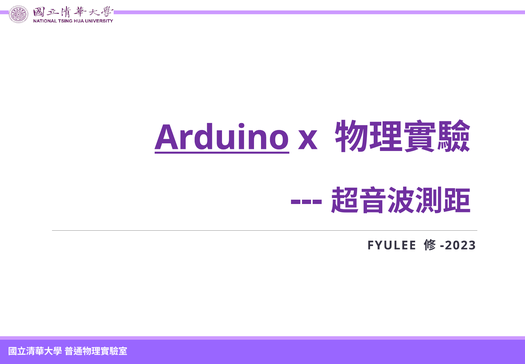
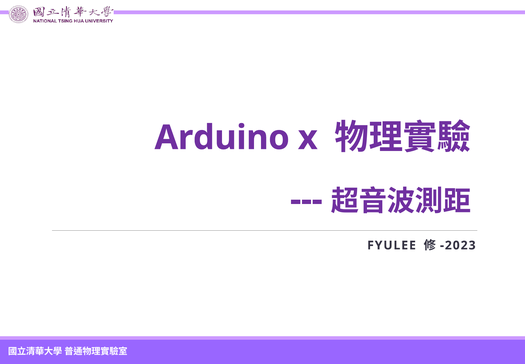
Arduino underline: present -> none
